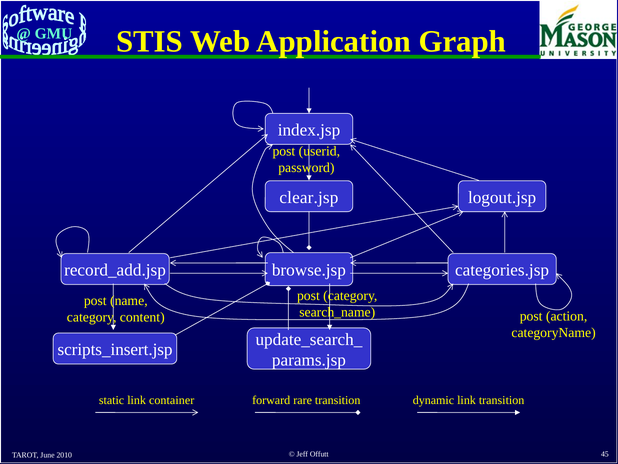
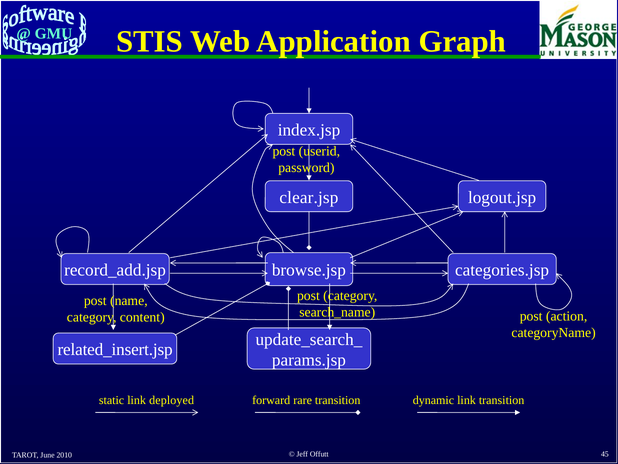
scripts_insert.jsp: scripts_insert.jsp -> related_insert.jsp
container: container -> deployed
